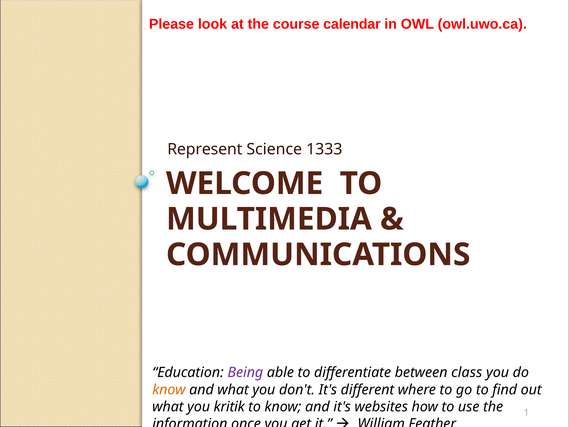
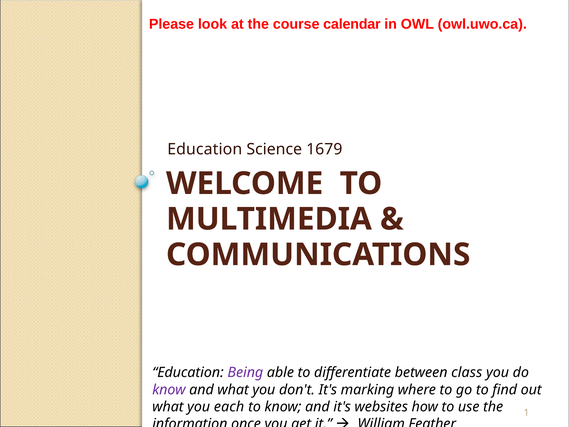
Represent at (205, 149): Represent -> Education
1333: 1333 -> 1679
know at (169, 389) colour: orange -> purple
different: different -> marking
kritik: kritik -> each
